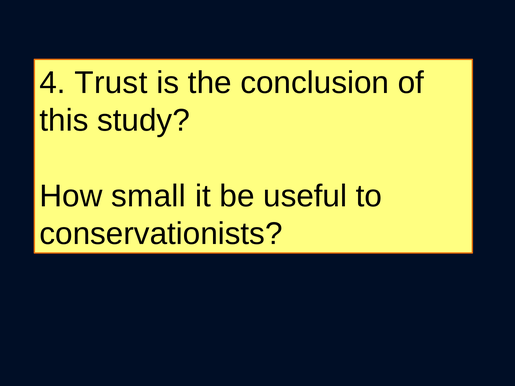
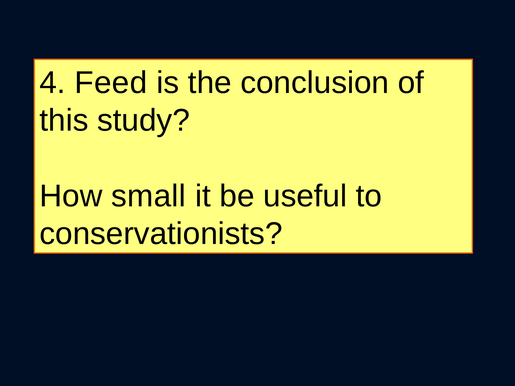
Trust: Trust -> Feed
